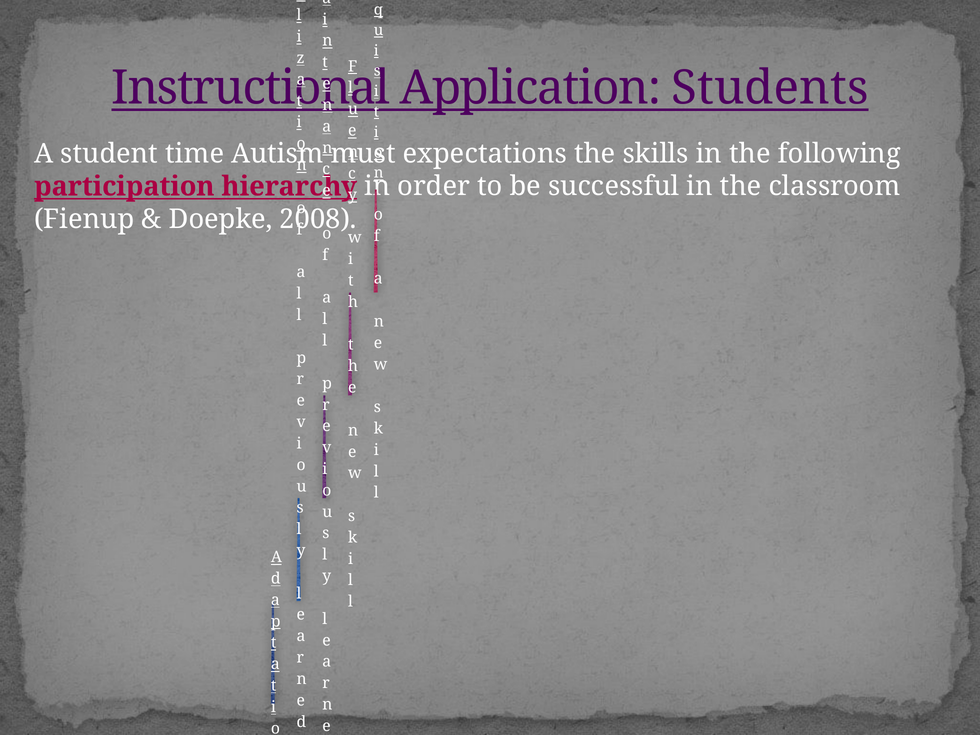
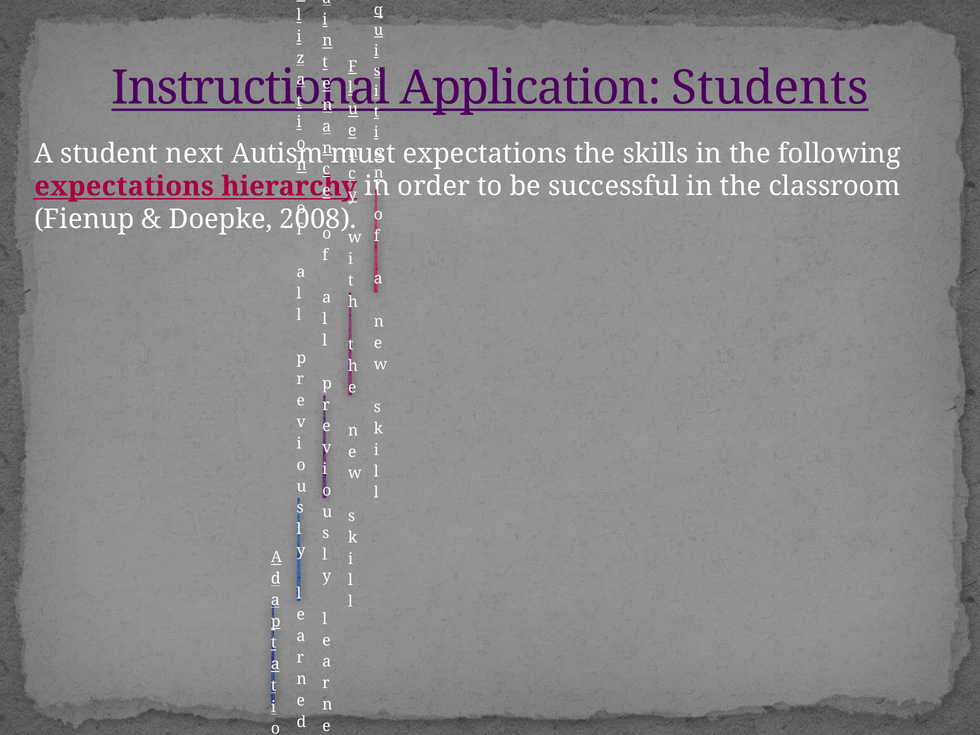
time: time -> next
participation at (124, 186): participation -> expectations
